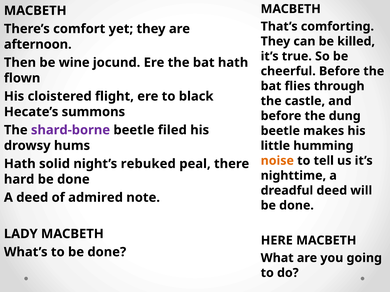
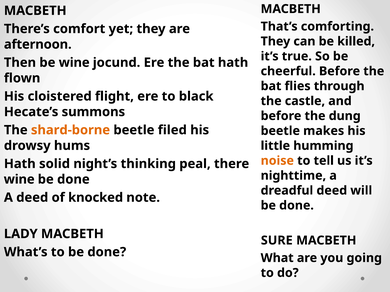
shard-borne colour: purple -> orange
rebuked: rebuked -> thinking
hard at (19, 180): hard -> wine
admired: admired -> knocked
HERE: HERE -> SURE
